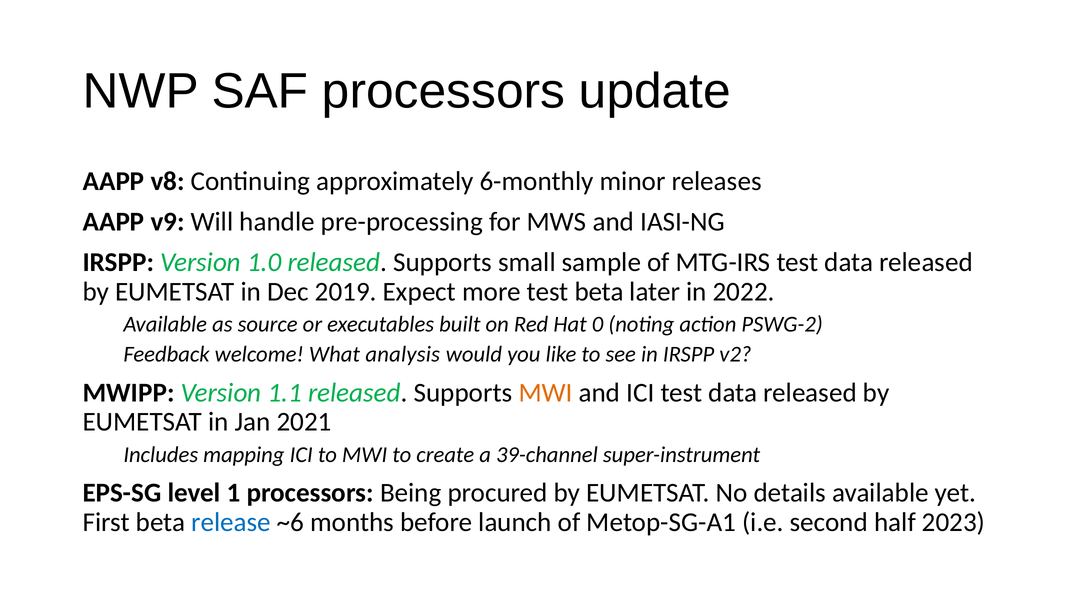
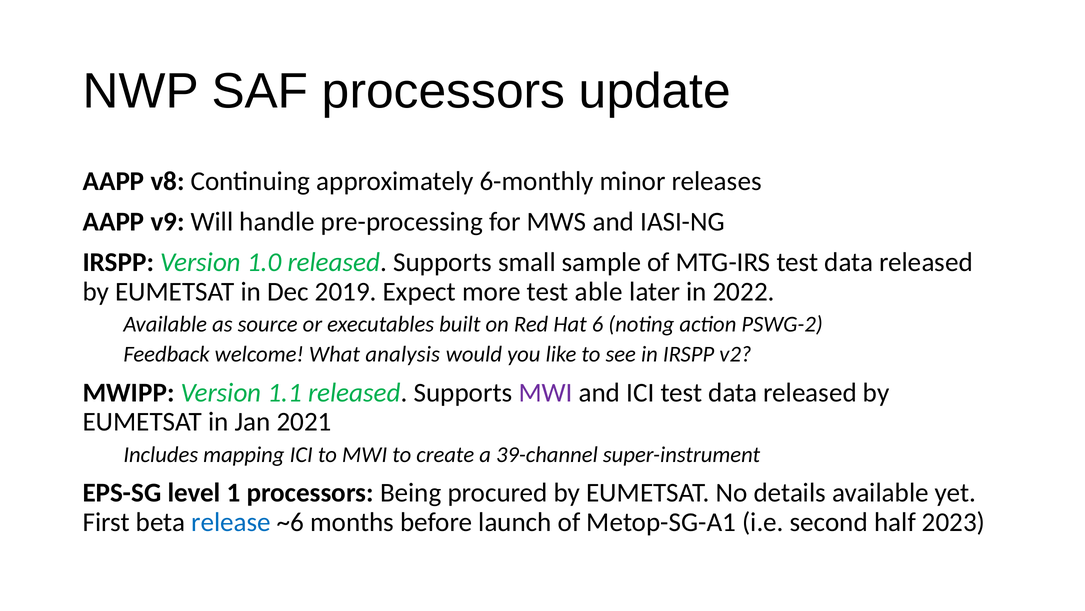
test beta: beta -> able
0: 0 -> 6
MWI at (546, 392) colour: orange -> purple
